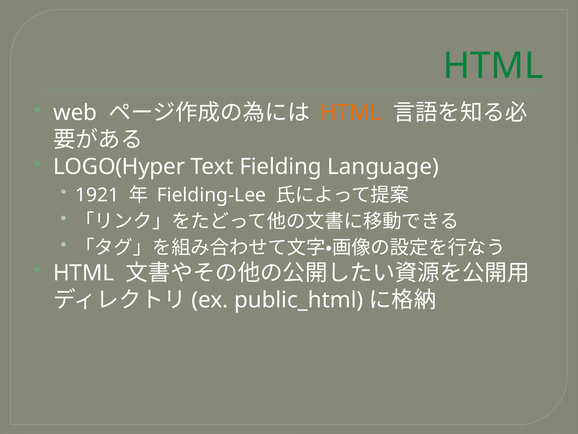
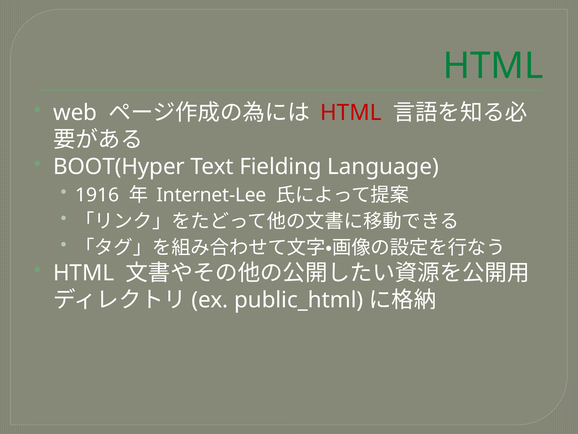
HTML at (351, 113) colour: orange -> red
LOGO(Hyper: LOGO(Hyper -> BOOT(Hyper
1921: 1921 -> 1916
Fielding-Lee: Fielding-Lee -> Internet-Lee
